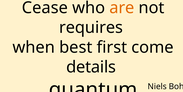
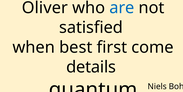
Cease: Cease -> Oliver
are colour: orange -> blue
requires: requires -> satisfied
